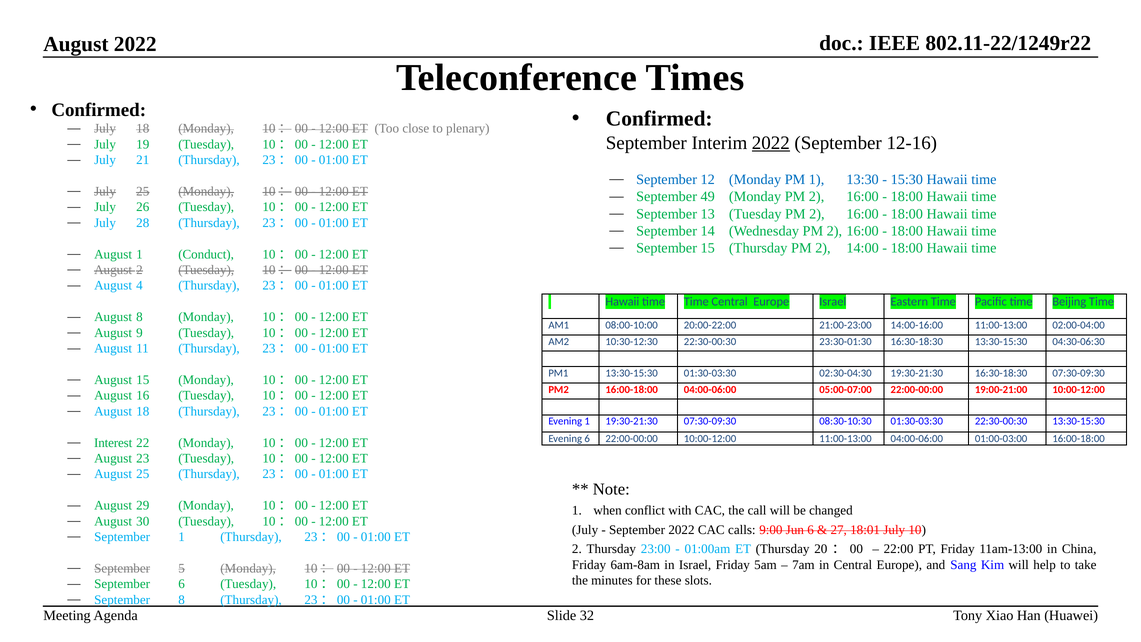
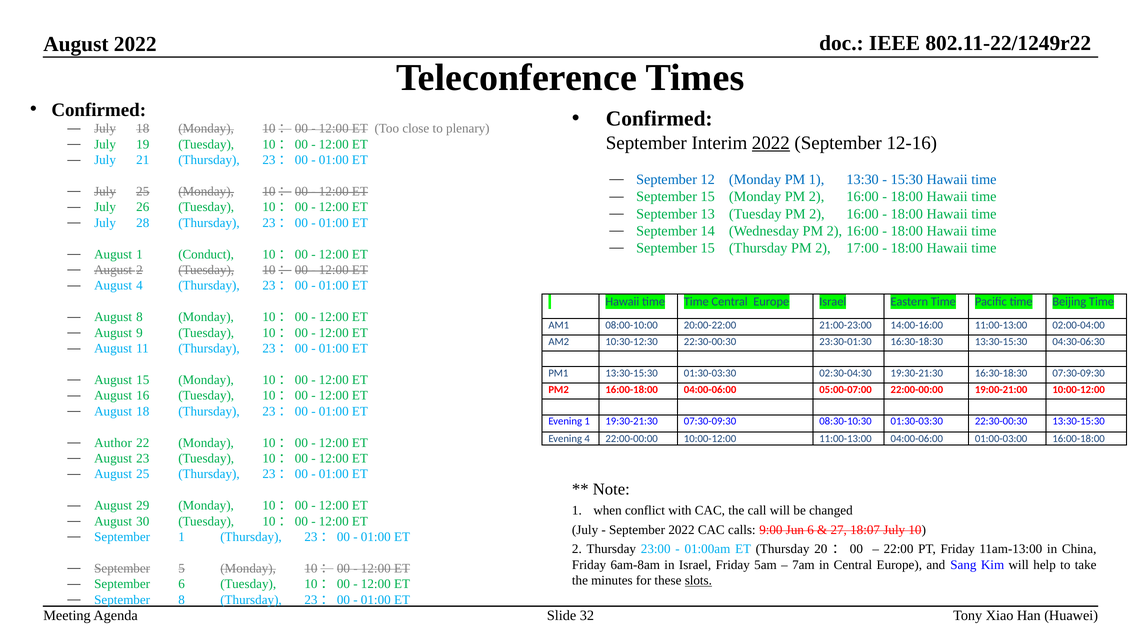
49 at (708, 197): 49 -> 15
14:00: 14:00 -> 17:00
Evening 6: 6 -> 4
Interest: Interest -> Author
18:01: 18:01 -> 18:07
slots underline: none -> present
